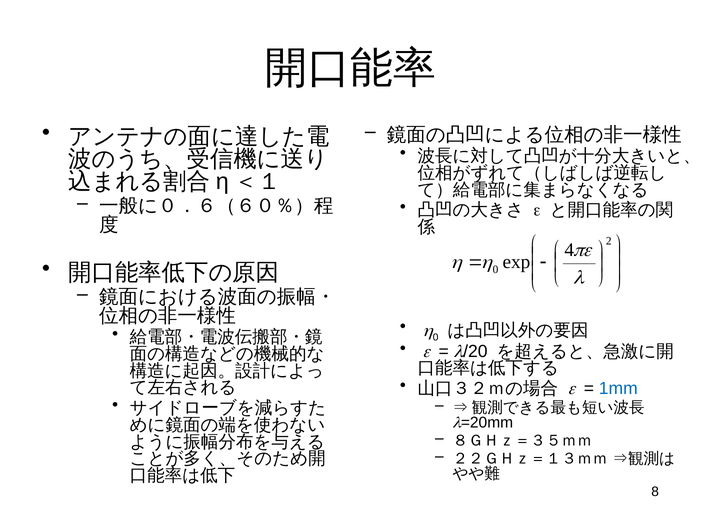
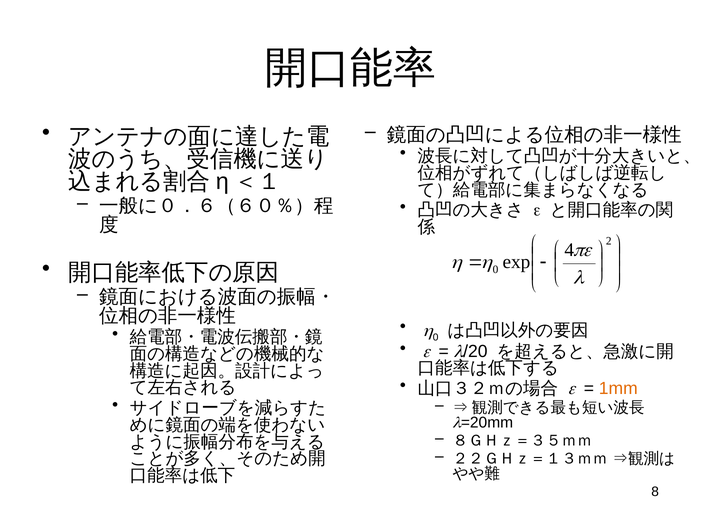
1mm colour: blue -> orange
